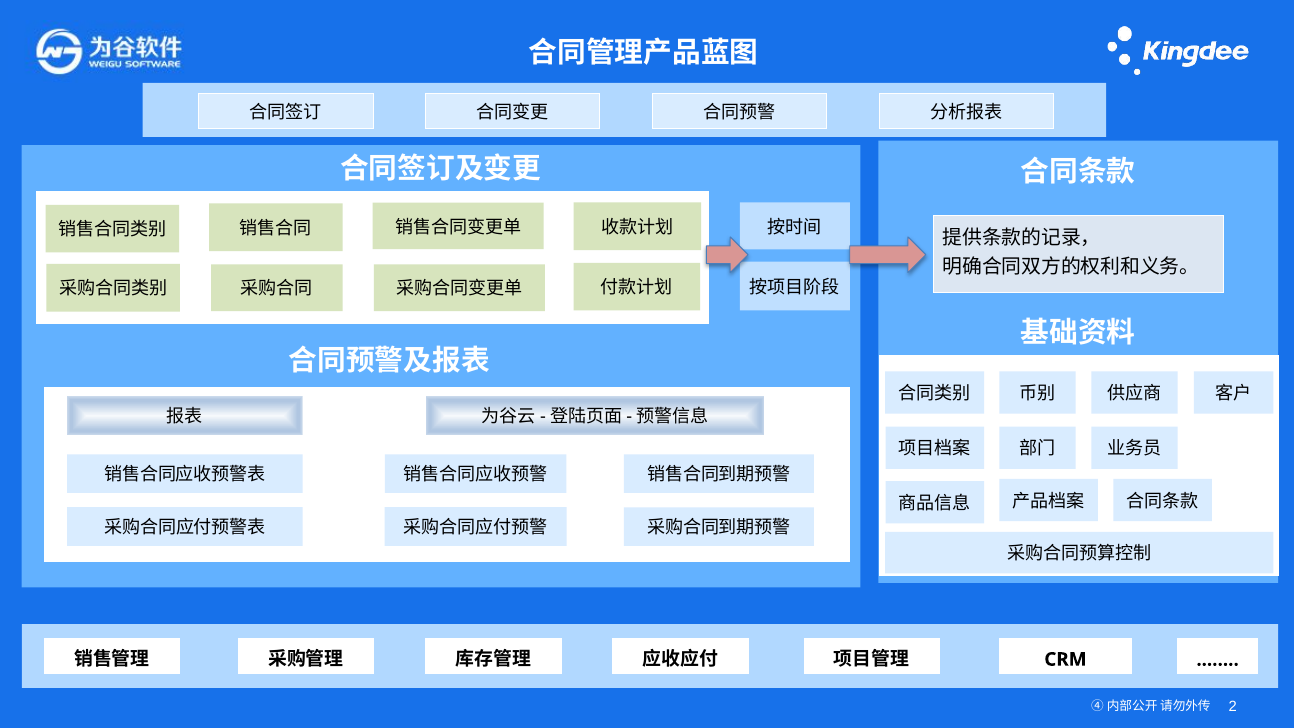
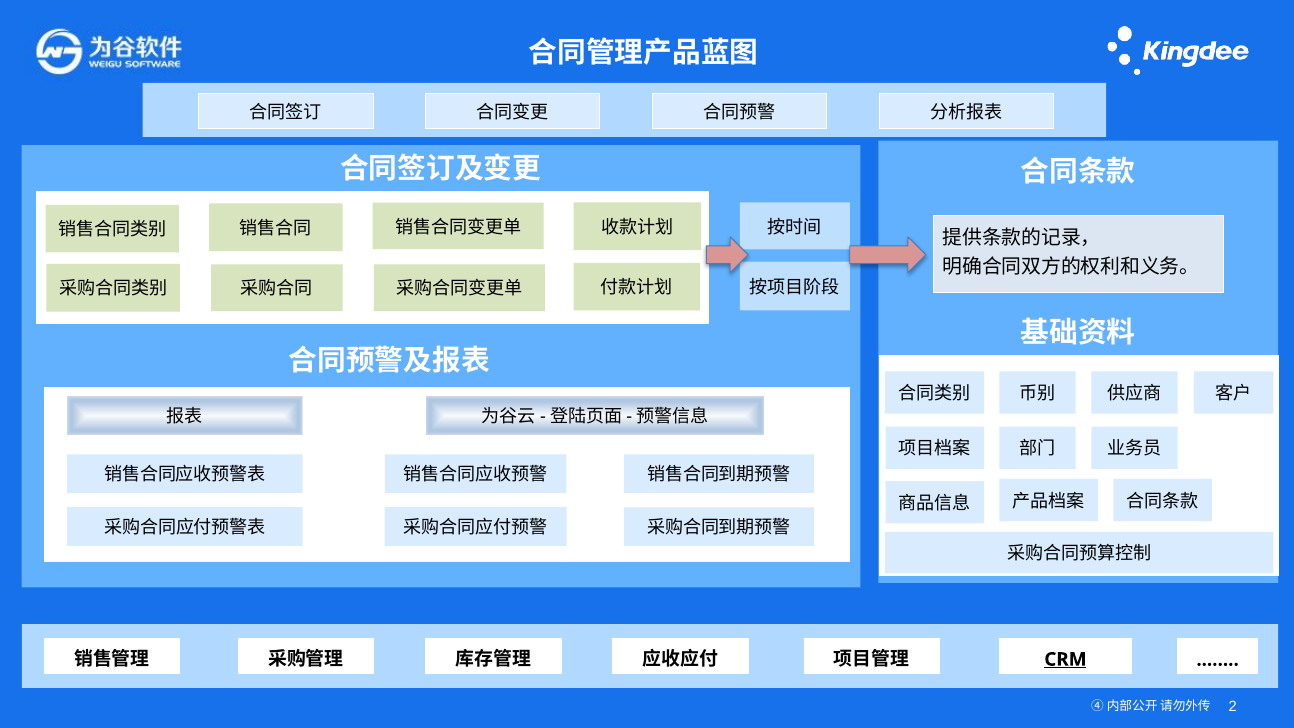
CRM underline: none -> present
